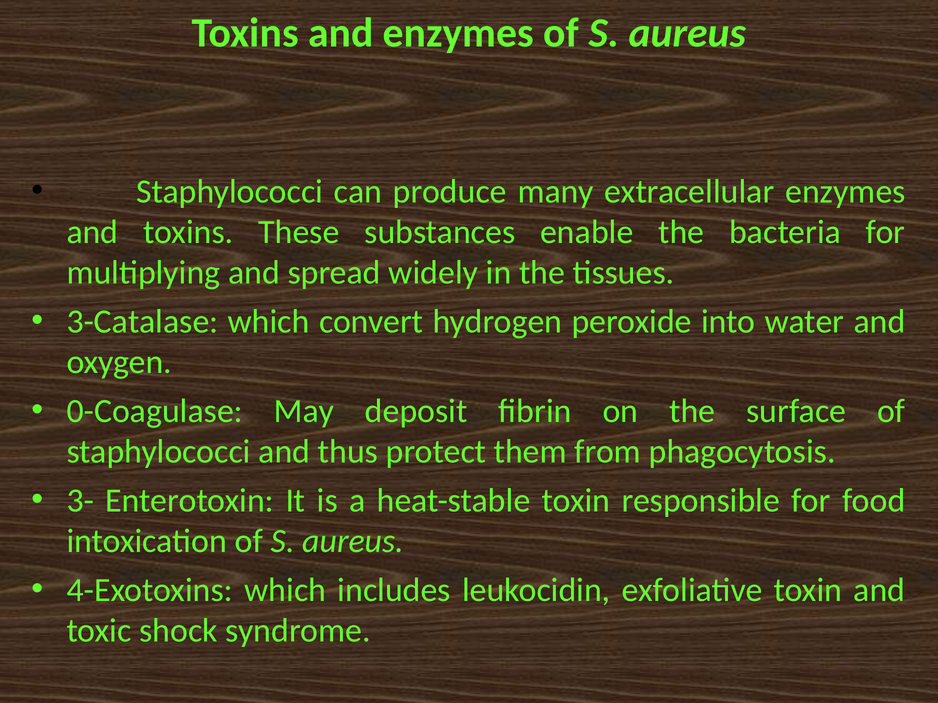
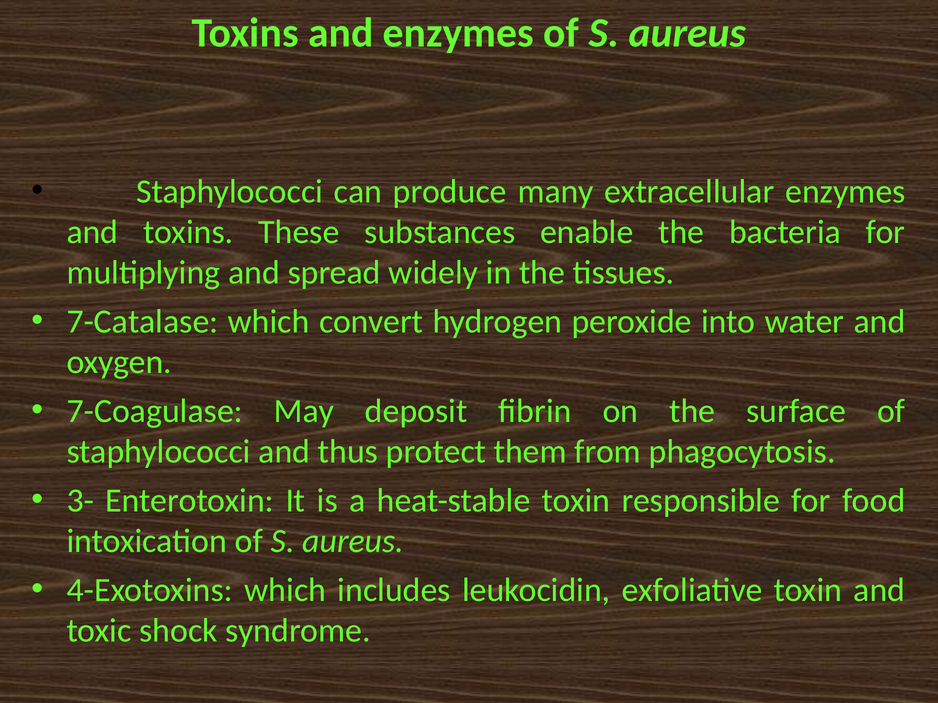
3-Catalase: 3-Catalase -> 7-Catalase
0-Coagulase: 0-Coagulase -> 7-Coagulase
